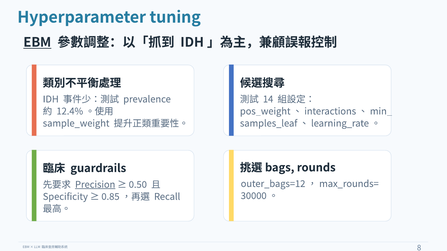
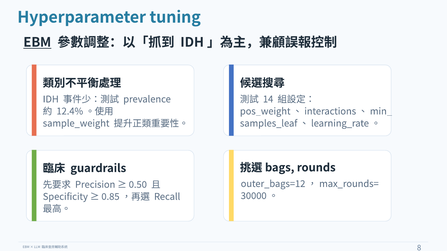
Precision underline: present -> none
